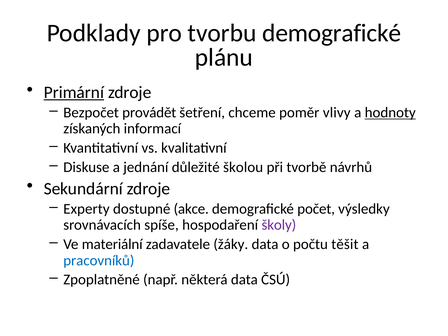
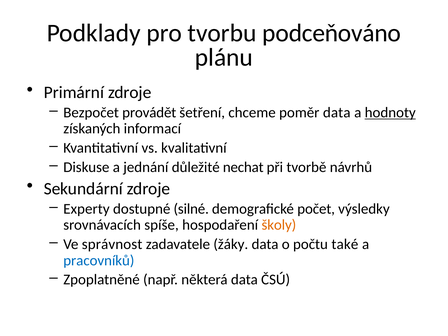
tvorbu demografické: demografické -> podceňováno
Primární underline: present -> none
poměr vlivy: vlivy -> data
školou: školou -> nechat
akce: akce -> silné
školy colour: purple -> orange
materiální: materiální -> správnost
těšit: těšit -> také
